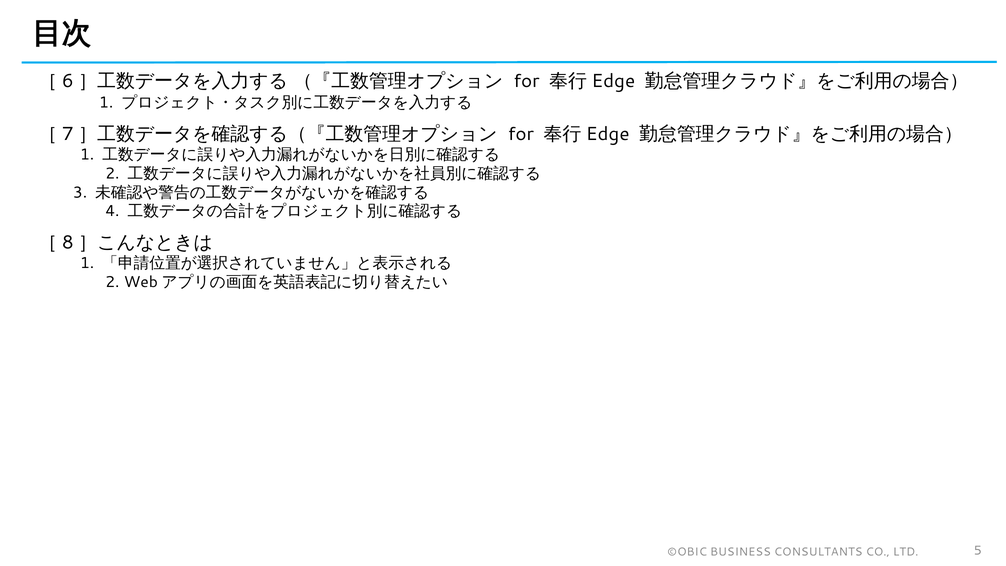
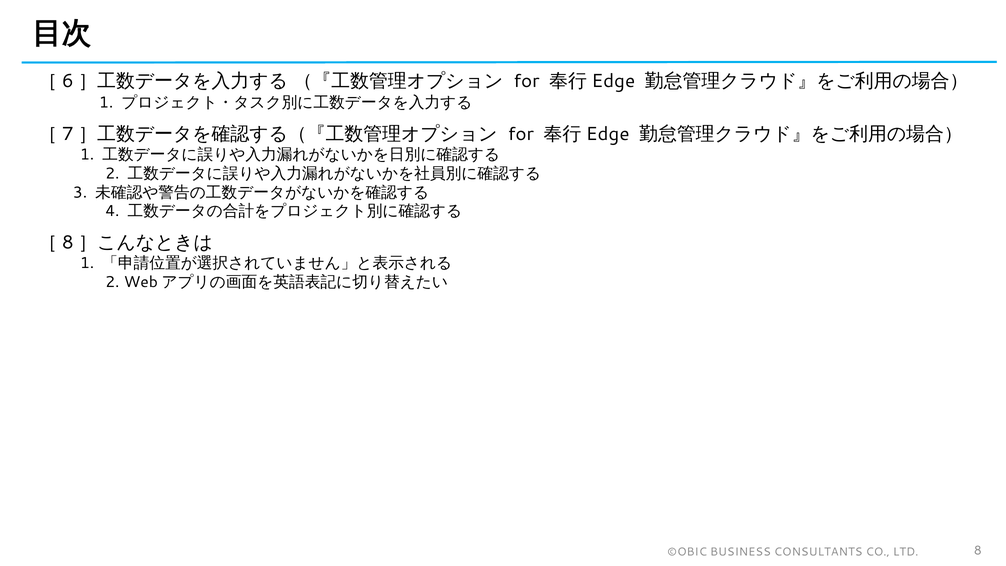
5: 5 -> 8
